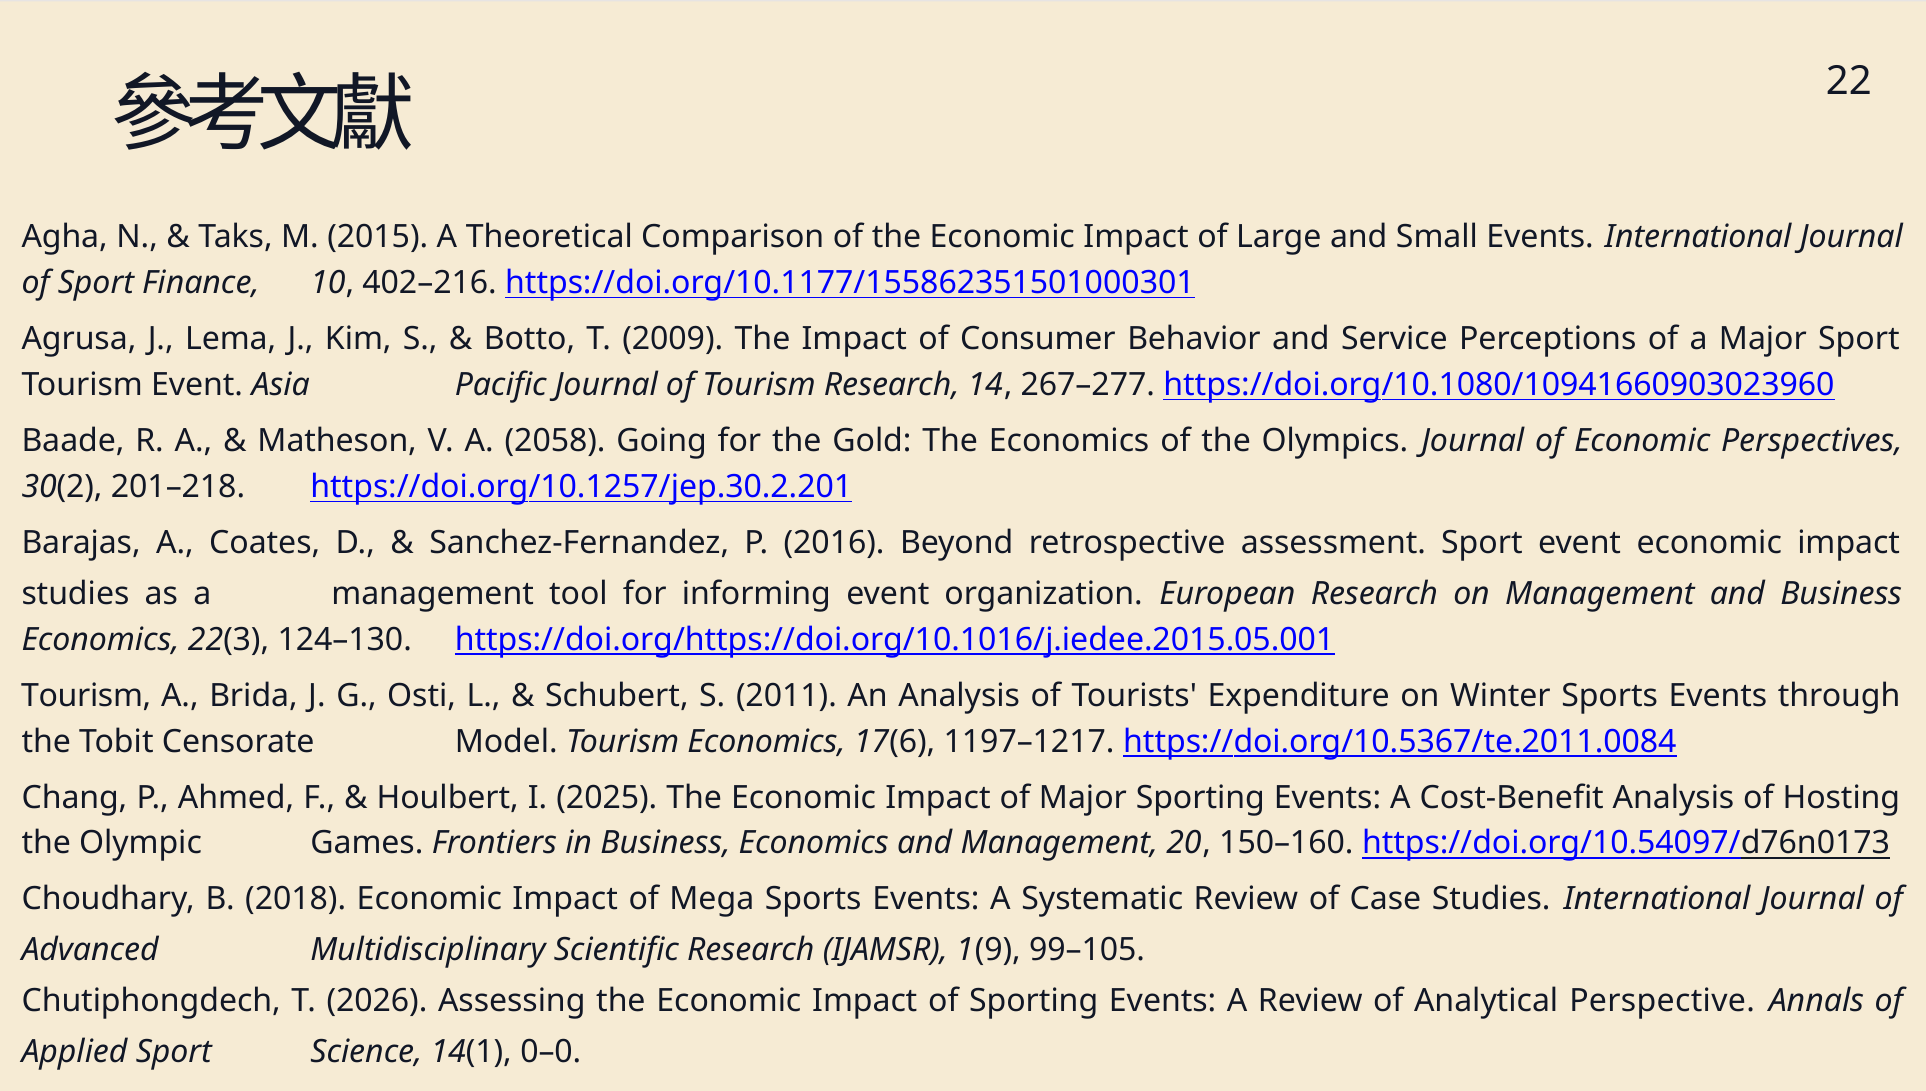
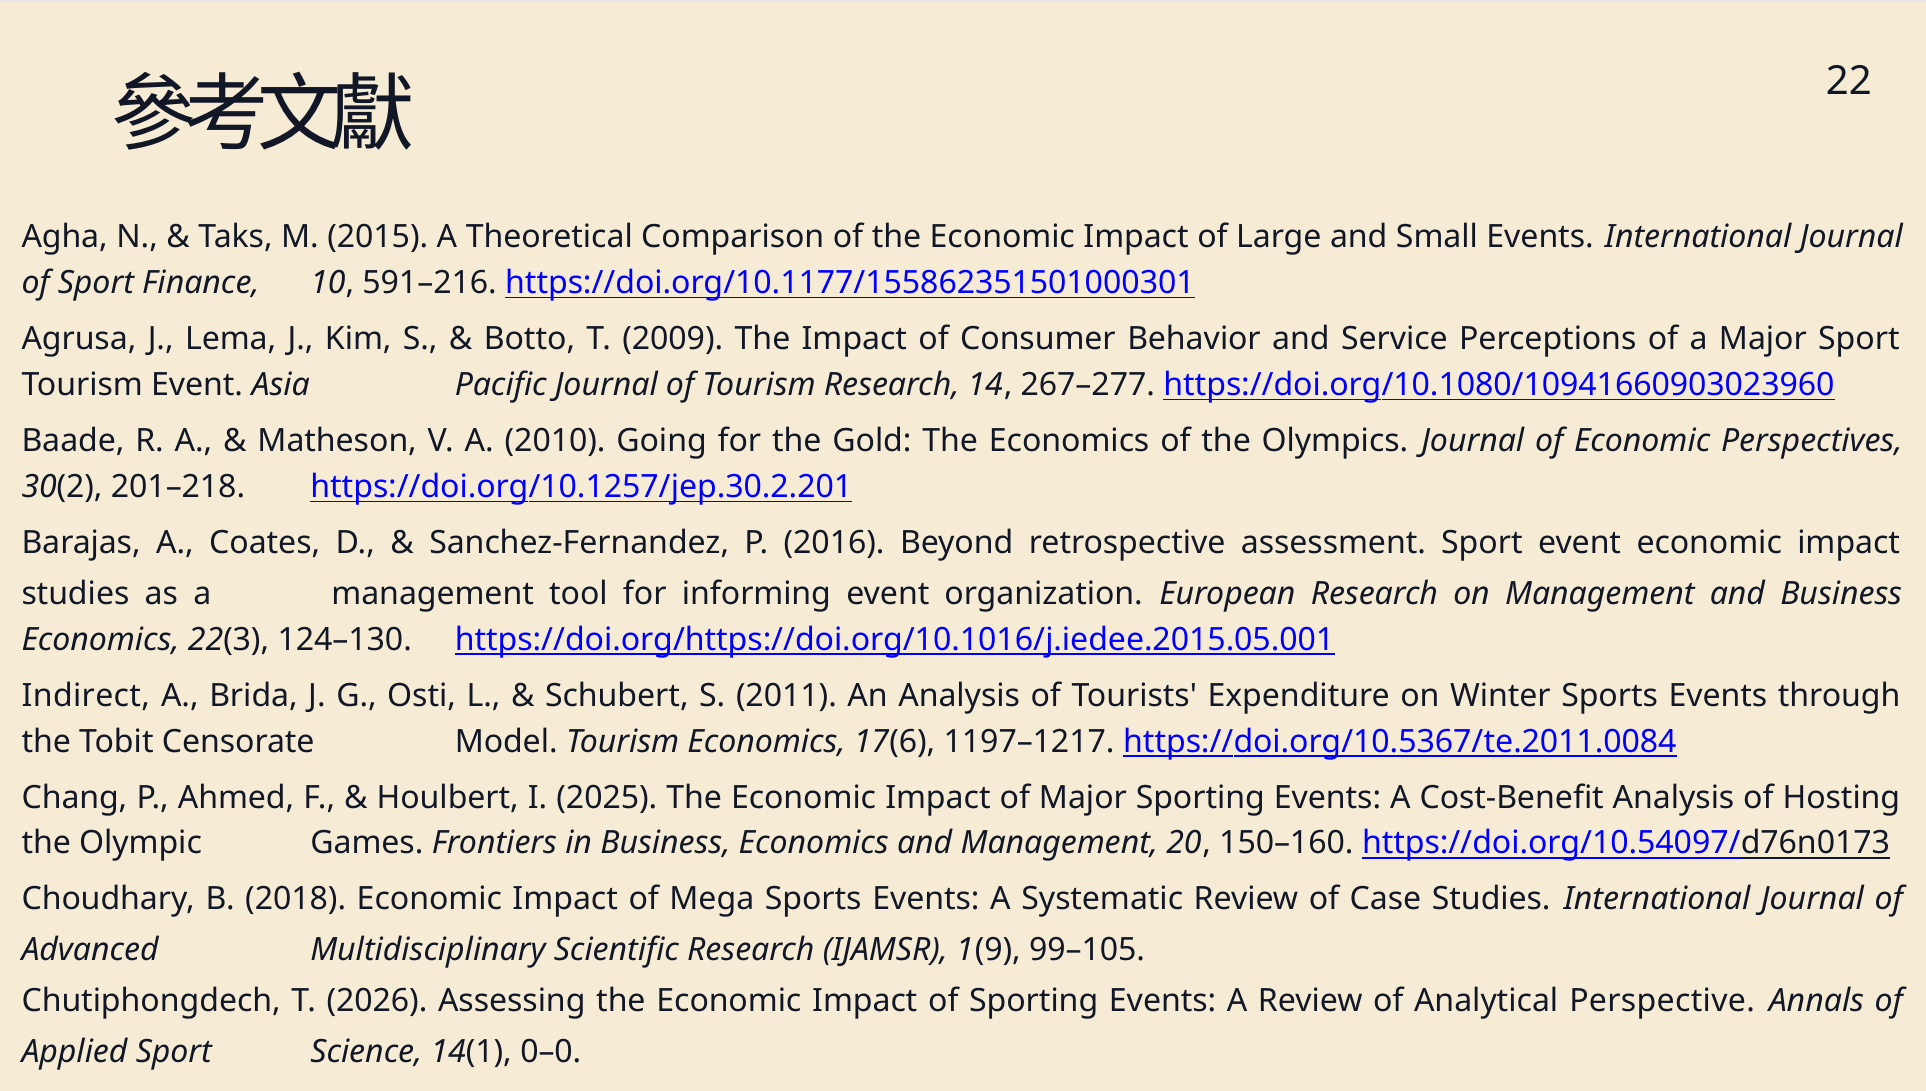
402–216: 402–216 -> 591–216
2058: 2058 -> 2010
Tourism at (86, 696): Tourism -> Indirect
